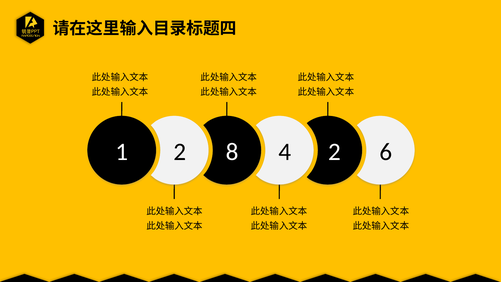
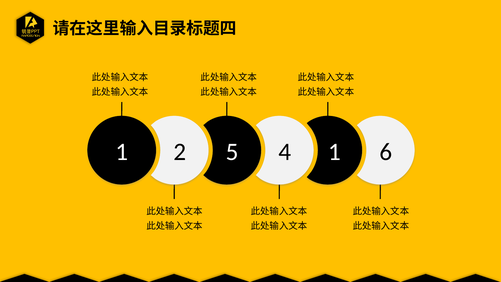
8: 8 -> 5
4 2: 2 -> 1
